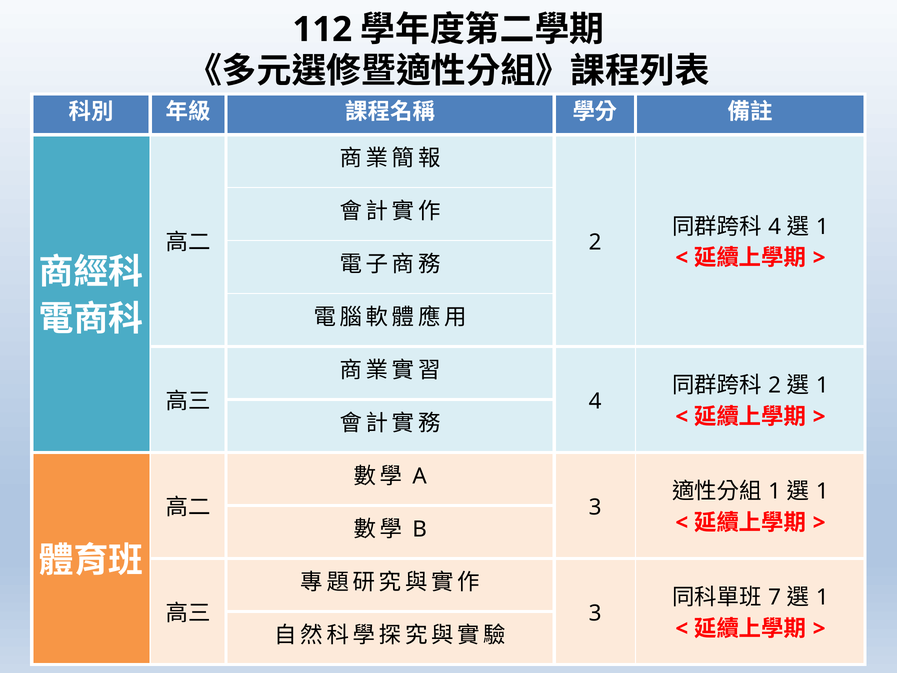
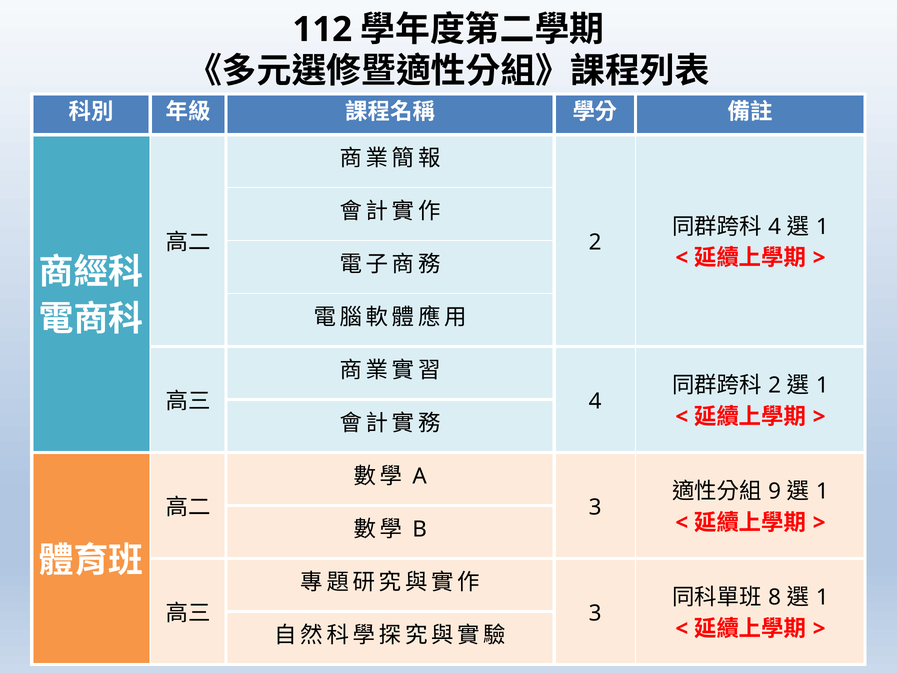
1 at (775, 491): 1 -> 9
7: 7 -> 8
